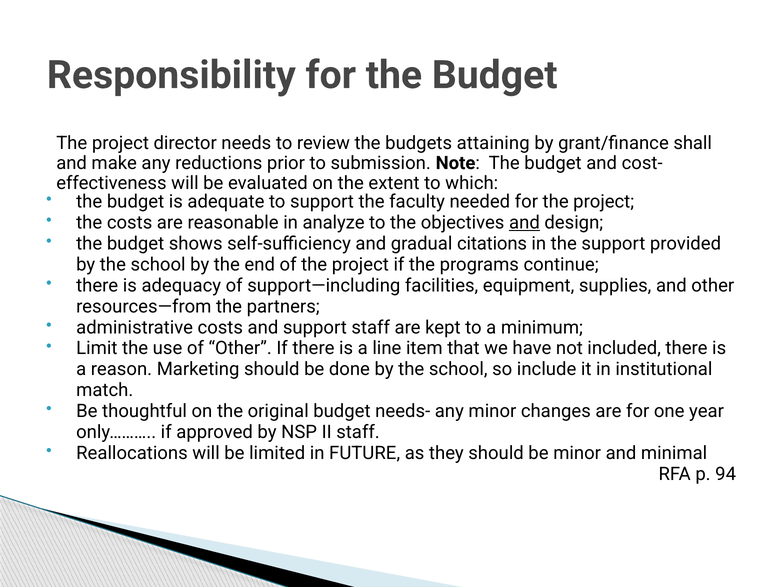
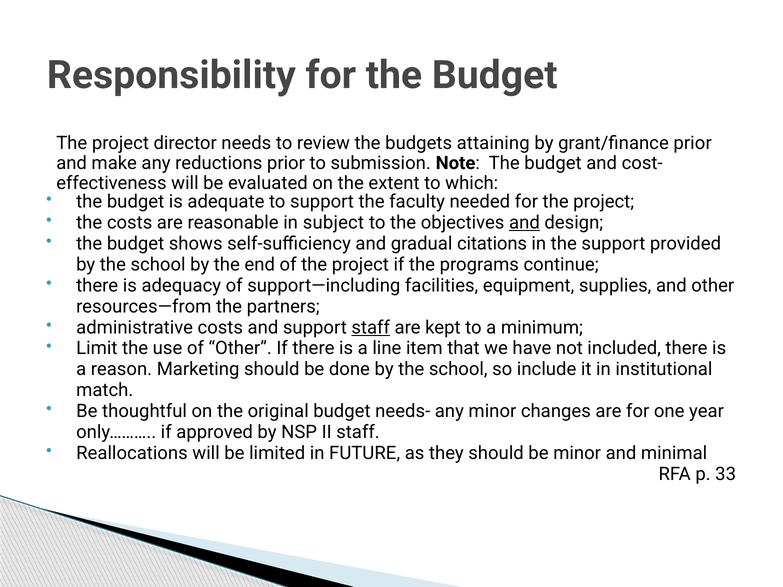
grant/finance shall: shall -> prior
analyze: analyze -> subject
staff at (371, 328) underline: none -> present
94: 94 -> 33
